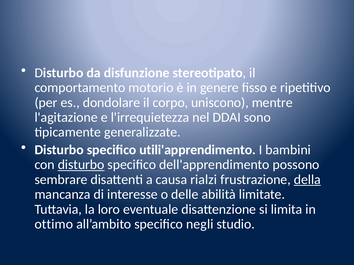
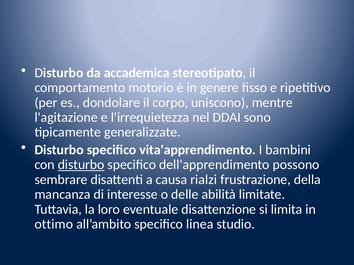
disfunzione: disfunzione -> accademica
utili'apprendimento: utili'apprendimento -> vita'apprendimento
della underline: present -> none
negli: negli -> linea
